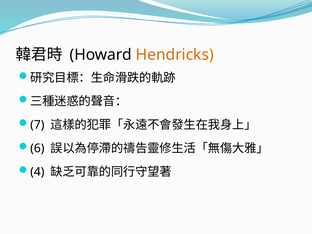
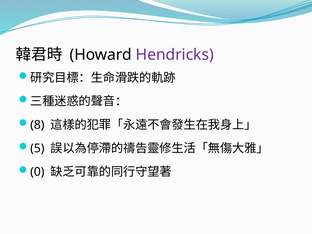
Hendricks colour: orange -> purple
7: 7 -> 8
6: 6 -> 5
4: 4 -> 0
